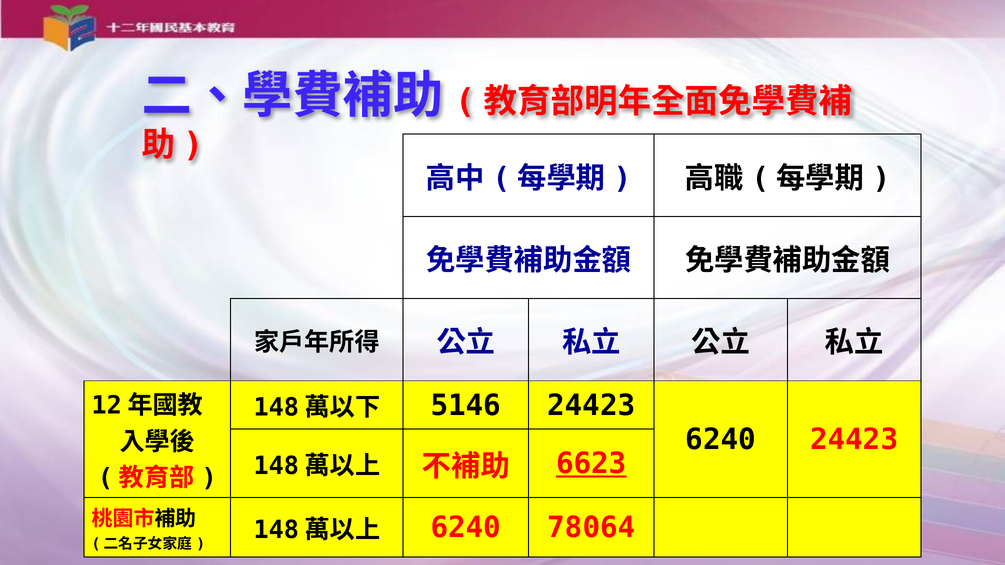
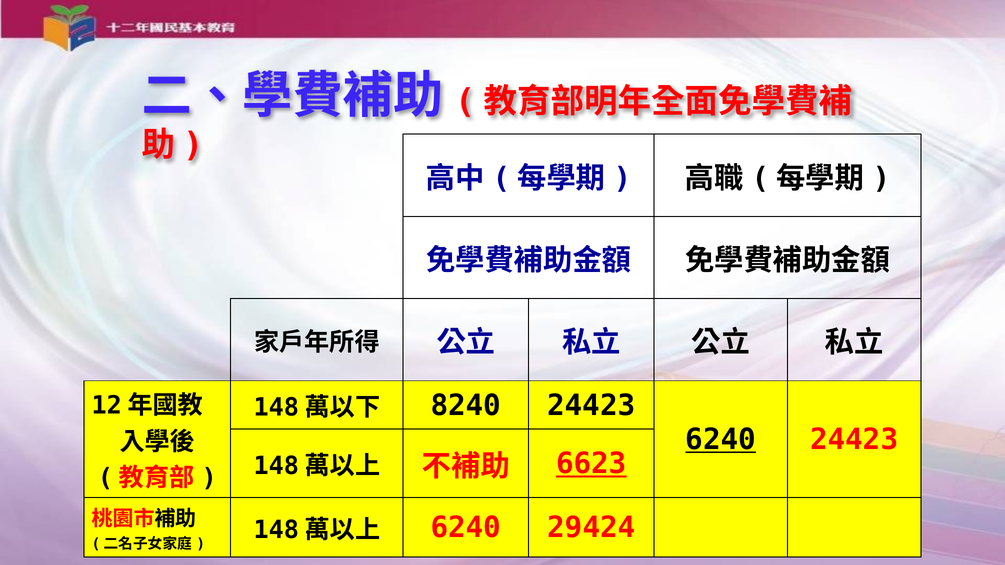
5146: 5146 -> 8240
6240 at (721, 440) underline: none -> present
78064: 78064 -> 29424
